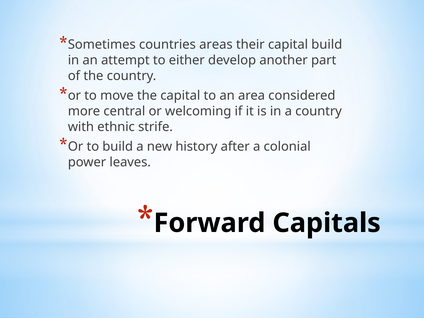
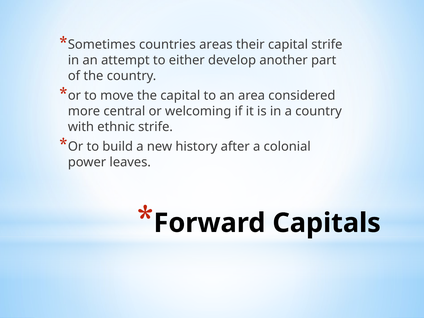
capital build: build -> strife
